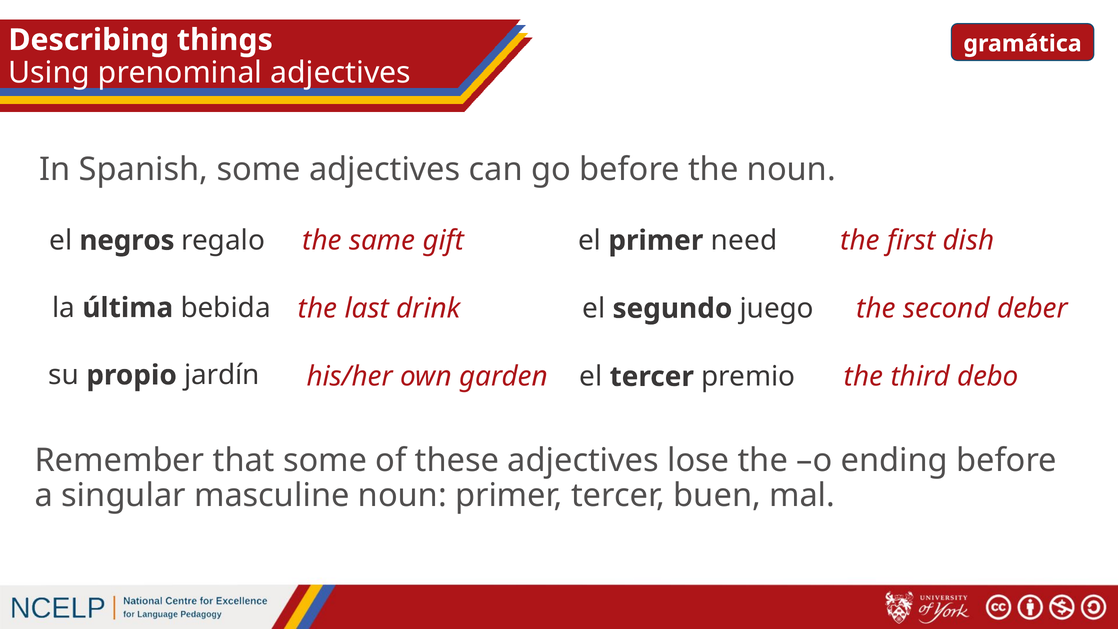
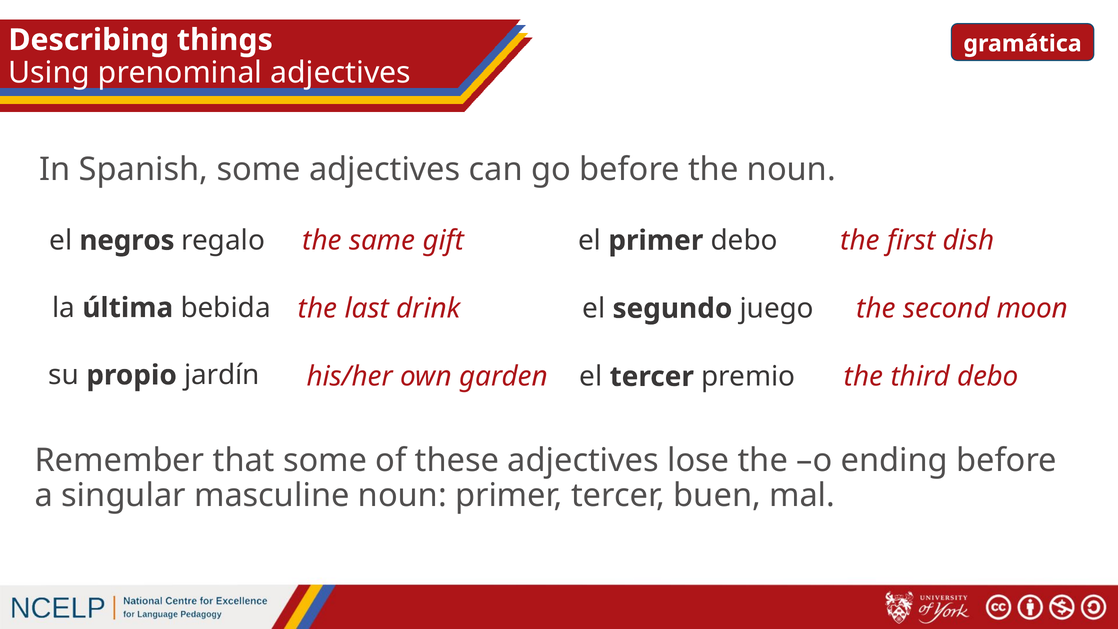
primer need: need -> debo
deber: deber -> moon
